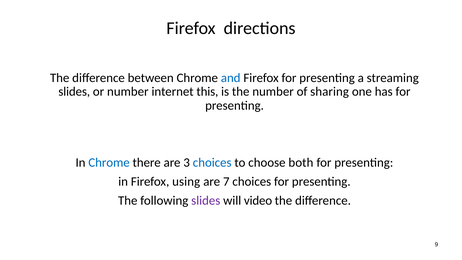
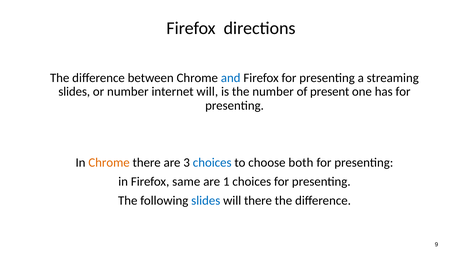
internet this: this -> will
sharing: sharing -> present
Chrome at (109, 162) colour: blue -> orange
using: using -> same
7: 7 -> 1
slides at (206, 200) colour: purple -> blue
will video: video -> there
